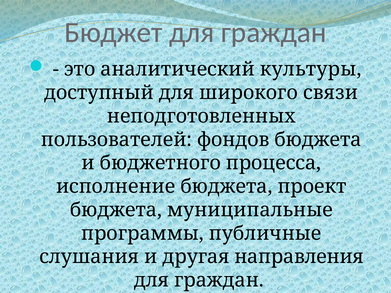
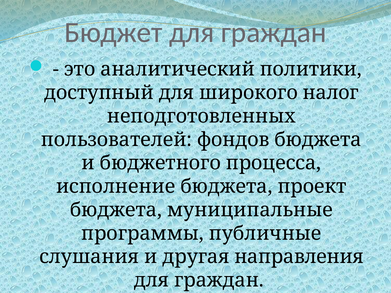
культуры: культуры -> политики
связи: связи -> налог
